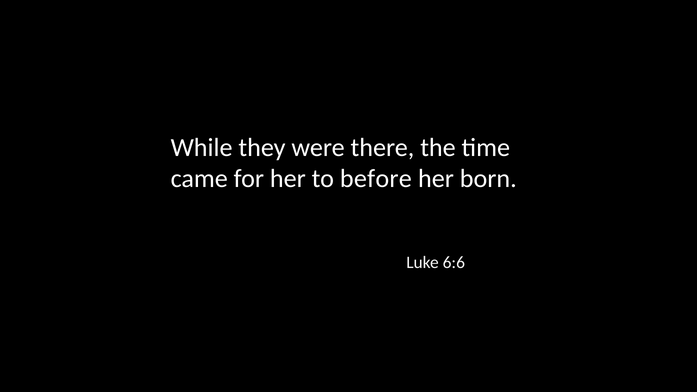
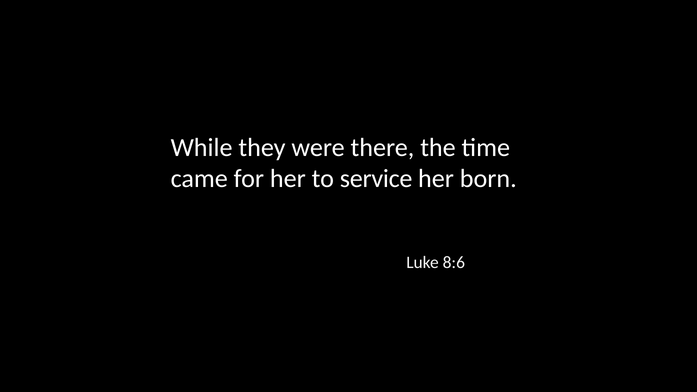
before: before -> service
6:6: 6:6 -> 8:6
